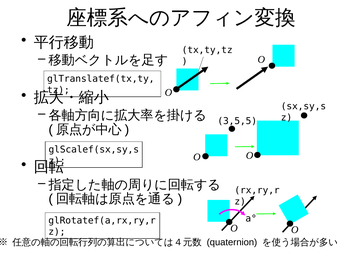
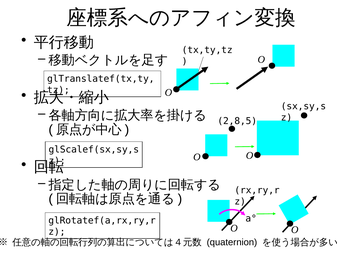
3,5,5: 3,5,5 -> 2,8,5
